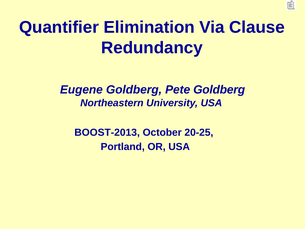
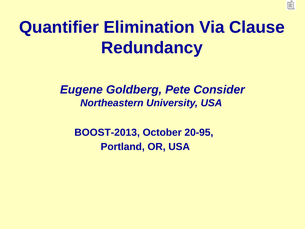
Pete Goldberg: Goldberg -> Consider
20-25: 20-25 -> 20-95
